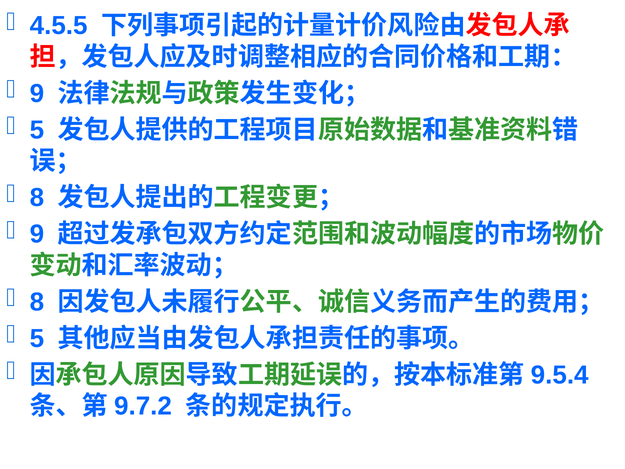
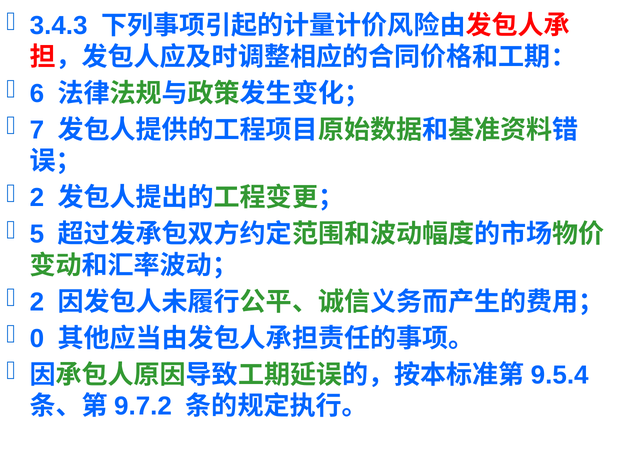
4.5.5: 4.5.5 -> 3.4.3
9 at (37, 93): 9 -> 6
5 at (37, 130): 5 -> 7
8 at (37, 198): 8 -> 2
9 at (37, 234): 9 -> 5
8 at (37, 302): 8 -> 2
5 at (37, 338): 5 -> 0
